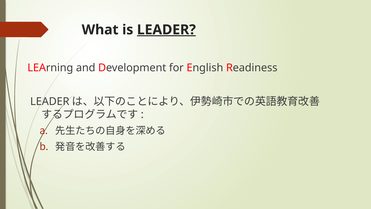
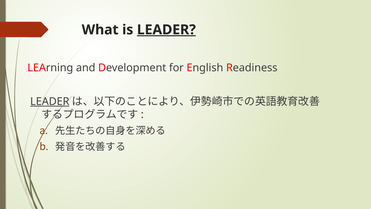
LEADER at (50, 101) underline: none -> present
